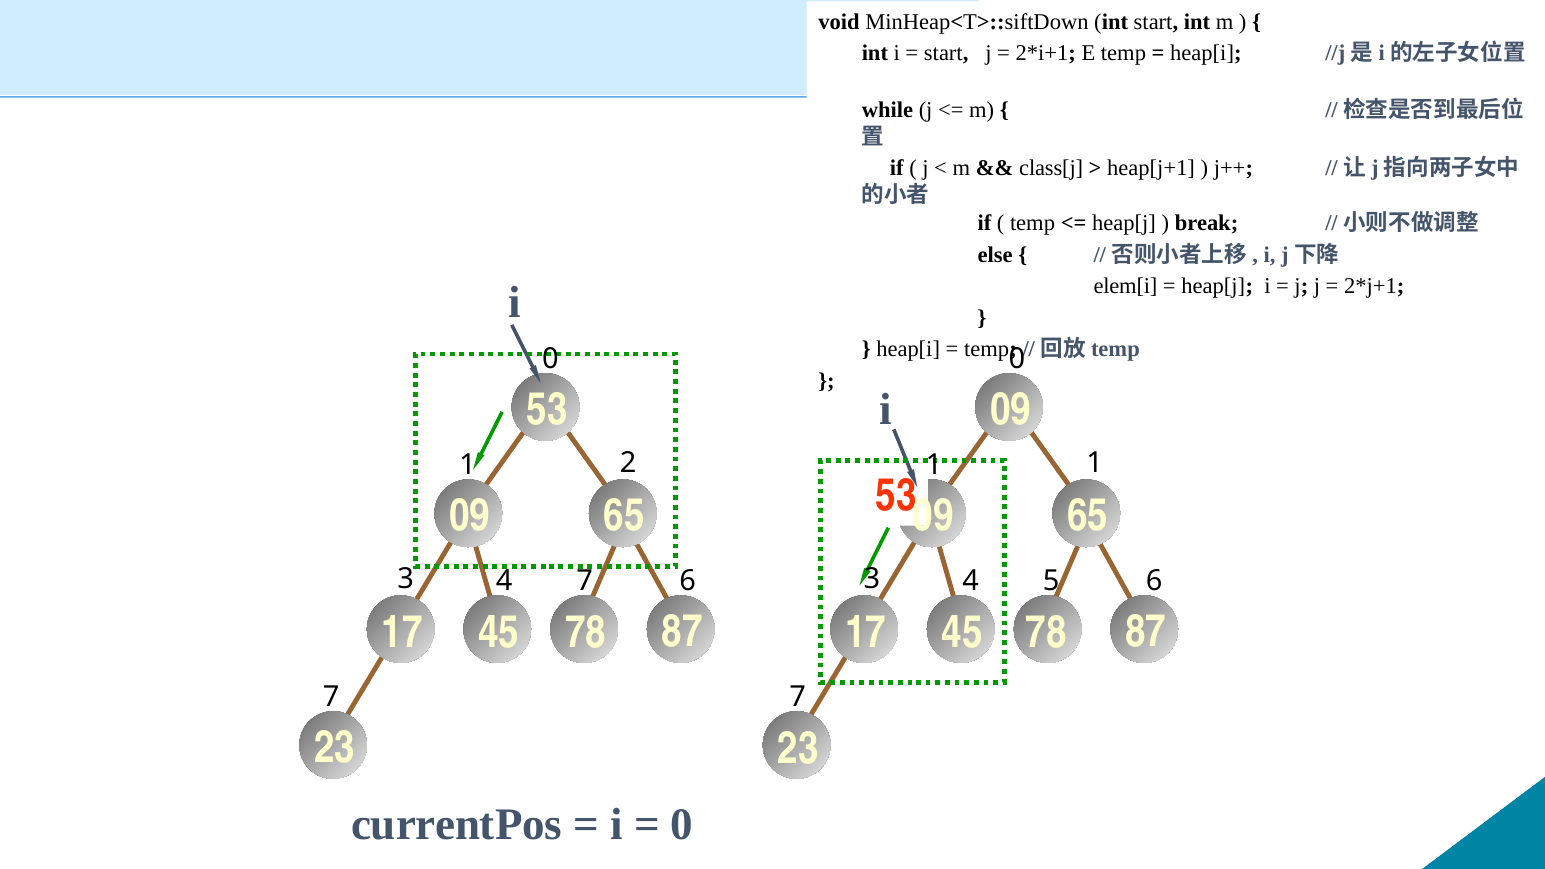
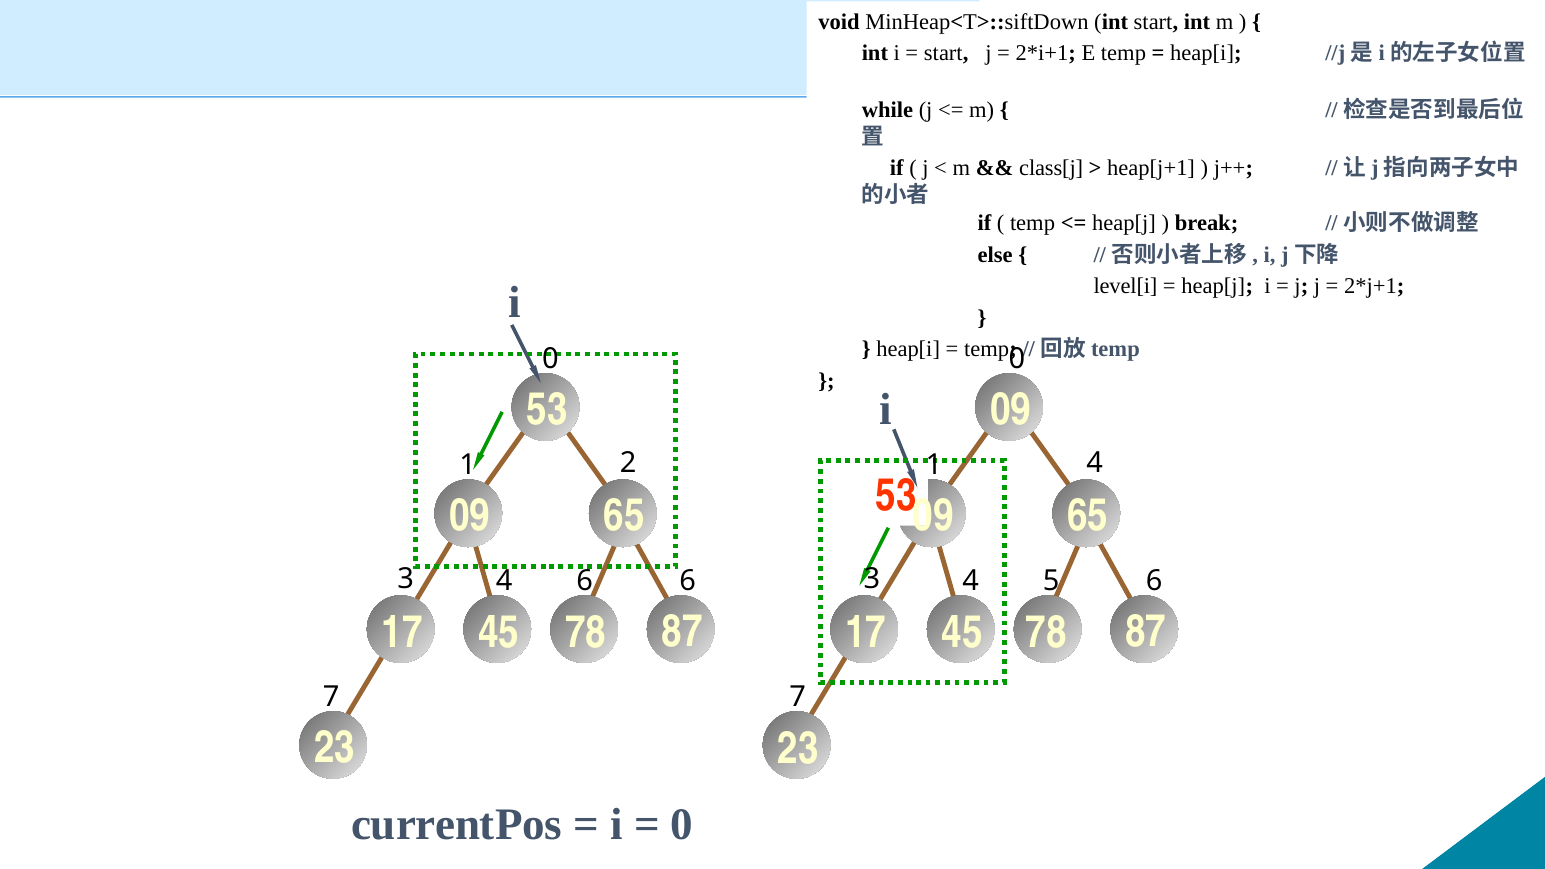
elem[i: elem[i -> level[i
1 1: 1 -> 4
4 7: 7 -> 6
